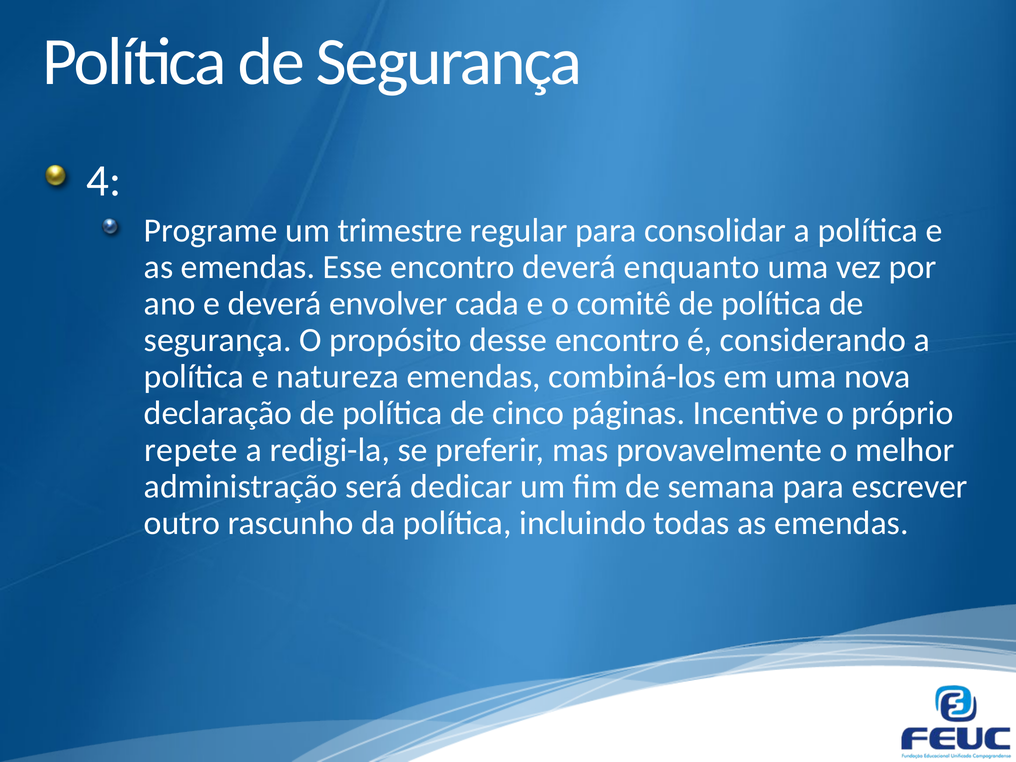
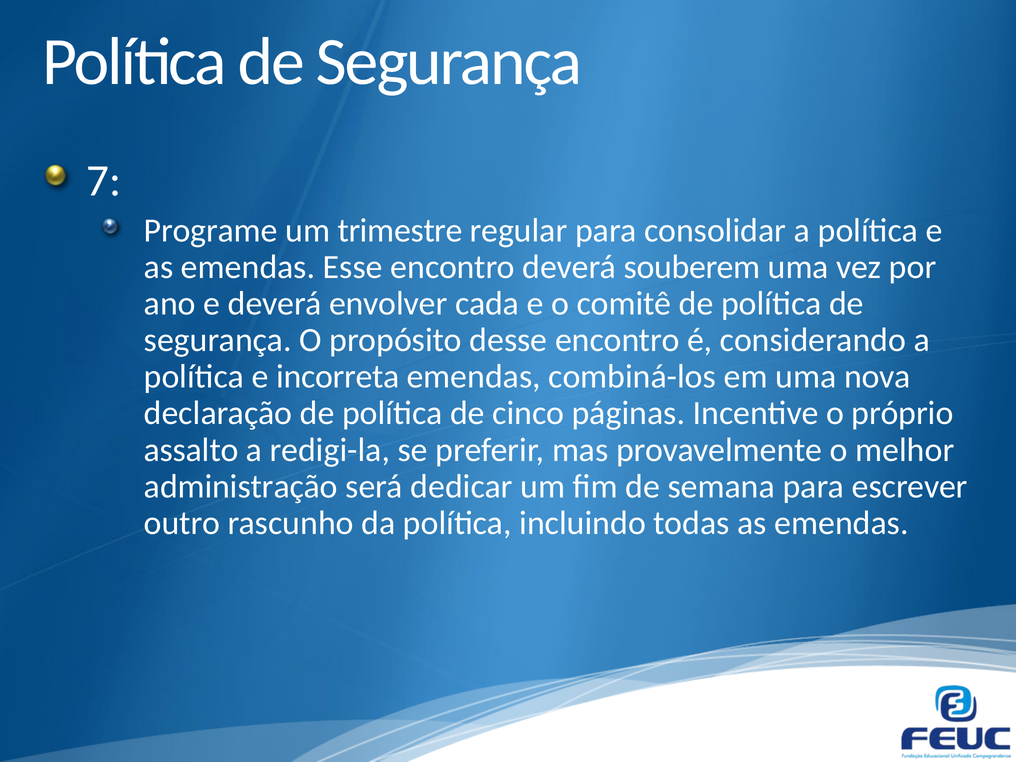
4: 4 -> 7
enquanto: enquanto -> souberem
natureza: natureza -> incorreta
repete: repete -> assalto
